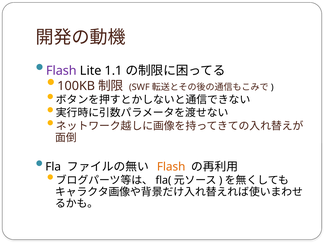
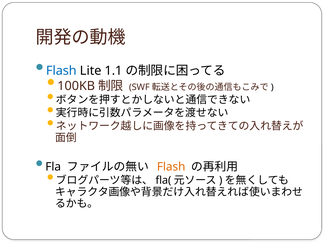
Flash at (61, 71) colour: purple -> blue
